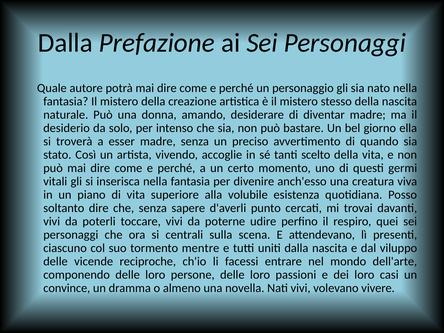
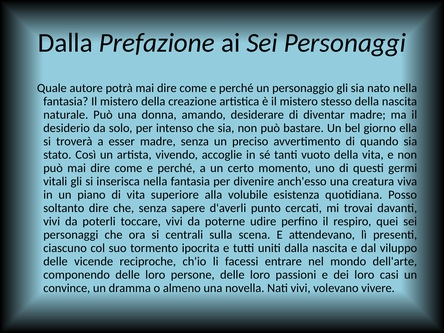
scelto: scelto -> vuoto
mentre: mentre -> ipocrita
